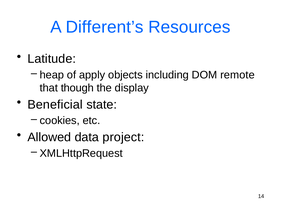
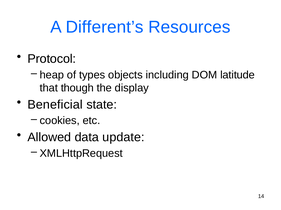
Latitude: Latitude -> Protocol
apply: apply -> types
remote: remote -> latitude
project: project -> update
